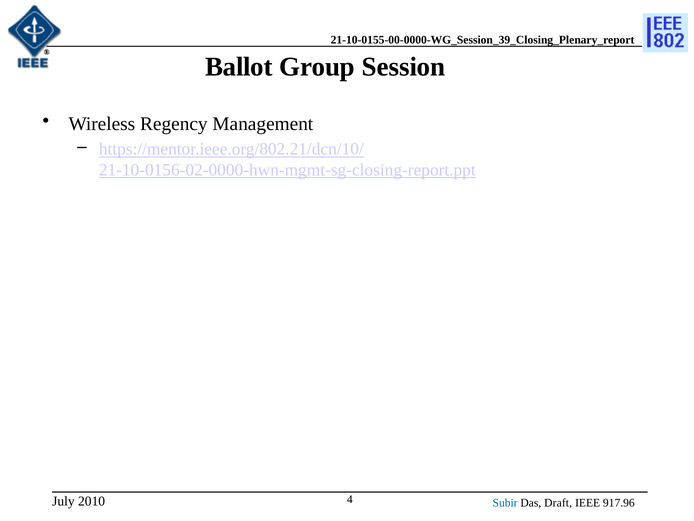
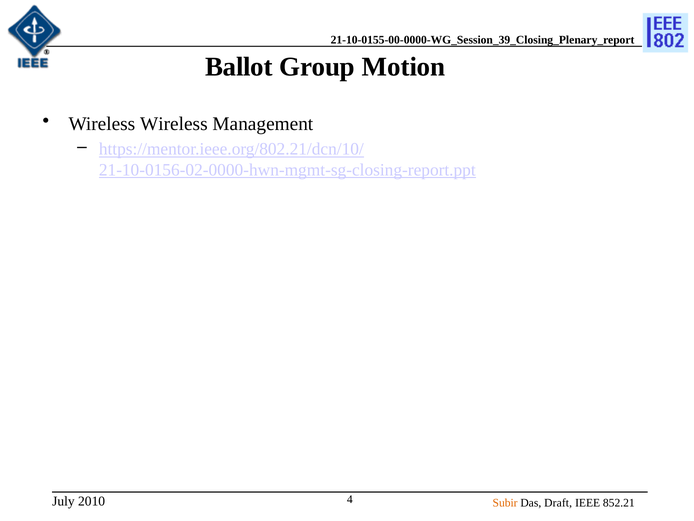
Session: Session -> Motion
Wireless Regency: Regency -> Wireless
Subir colour: blue -> orange
917.96: 917.96 -> 852.21
